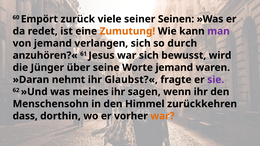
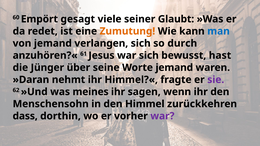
zurück: zurück -> gesagt
Seinen: Seinen -> Glaubt
man colour: purple -> blue
wird: wird -> hast
Glaubst?«: Glaubst?« -> Himmel?«
war at (162, 116) colour: orange -> purple
